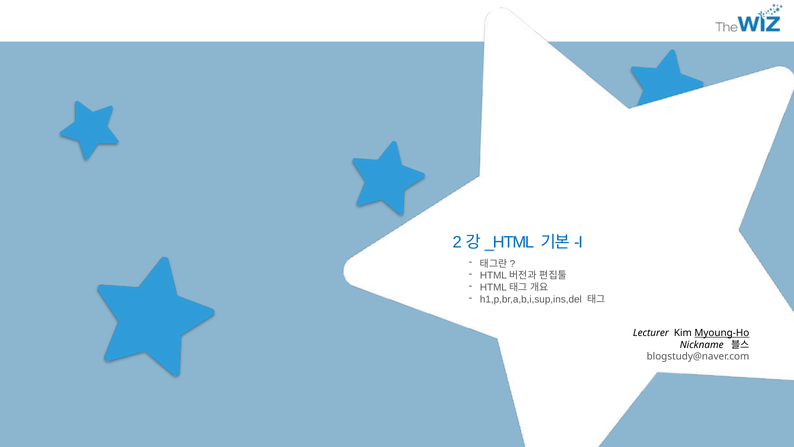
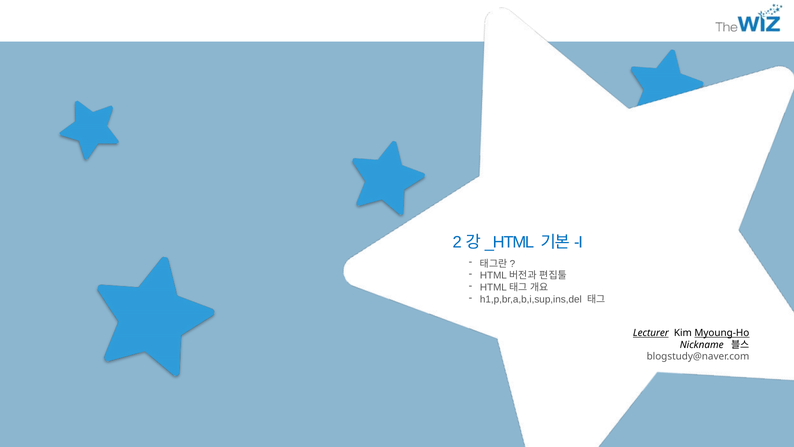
Lecturer underline: none -> present
